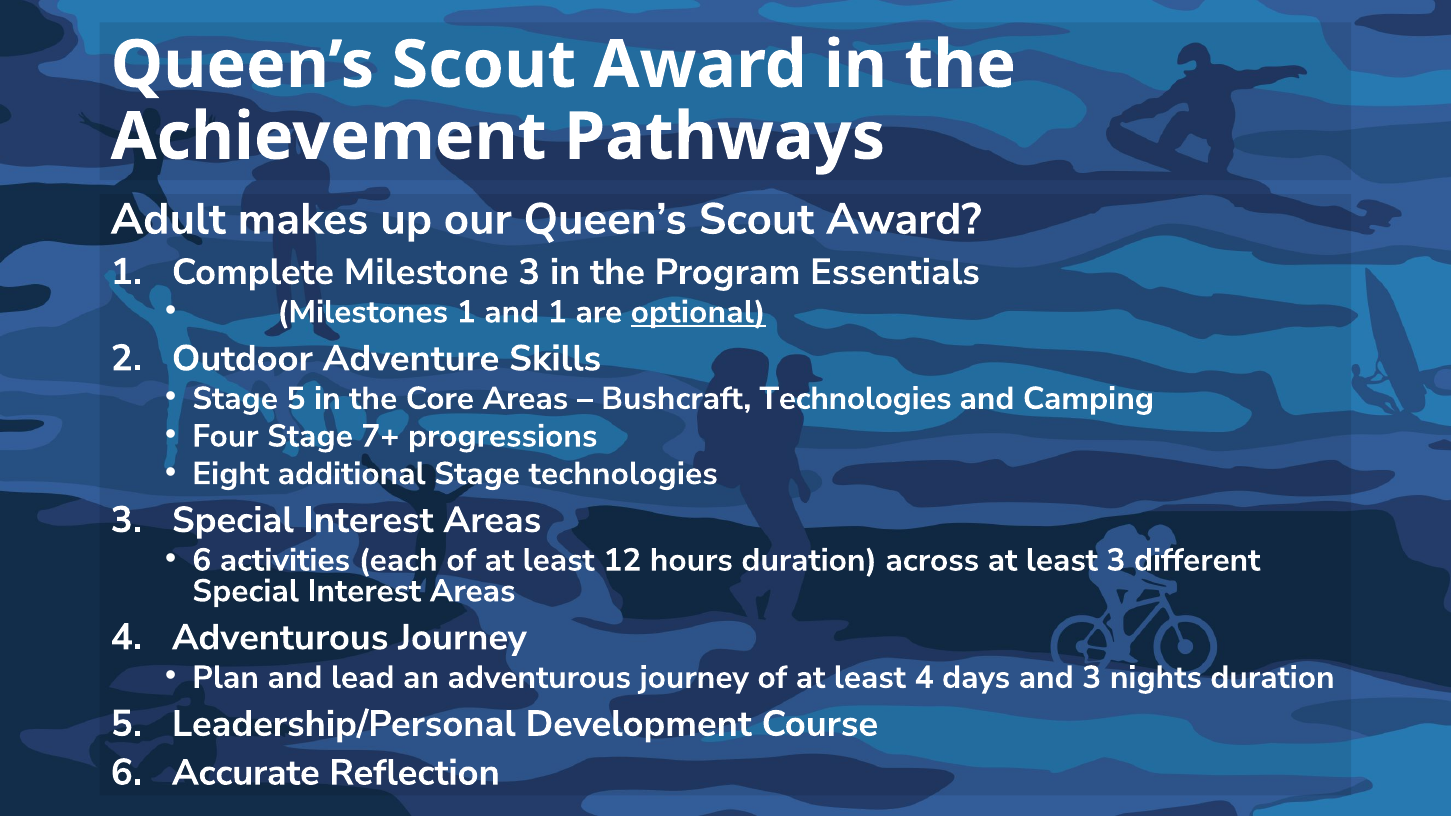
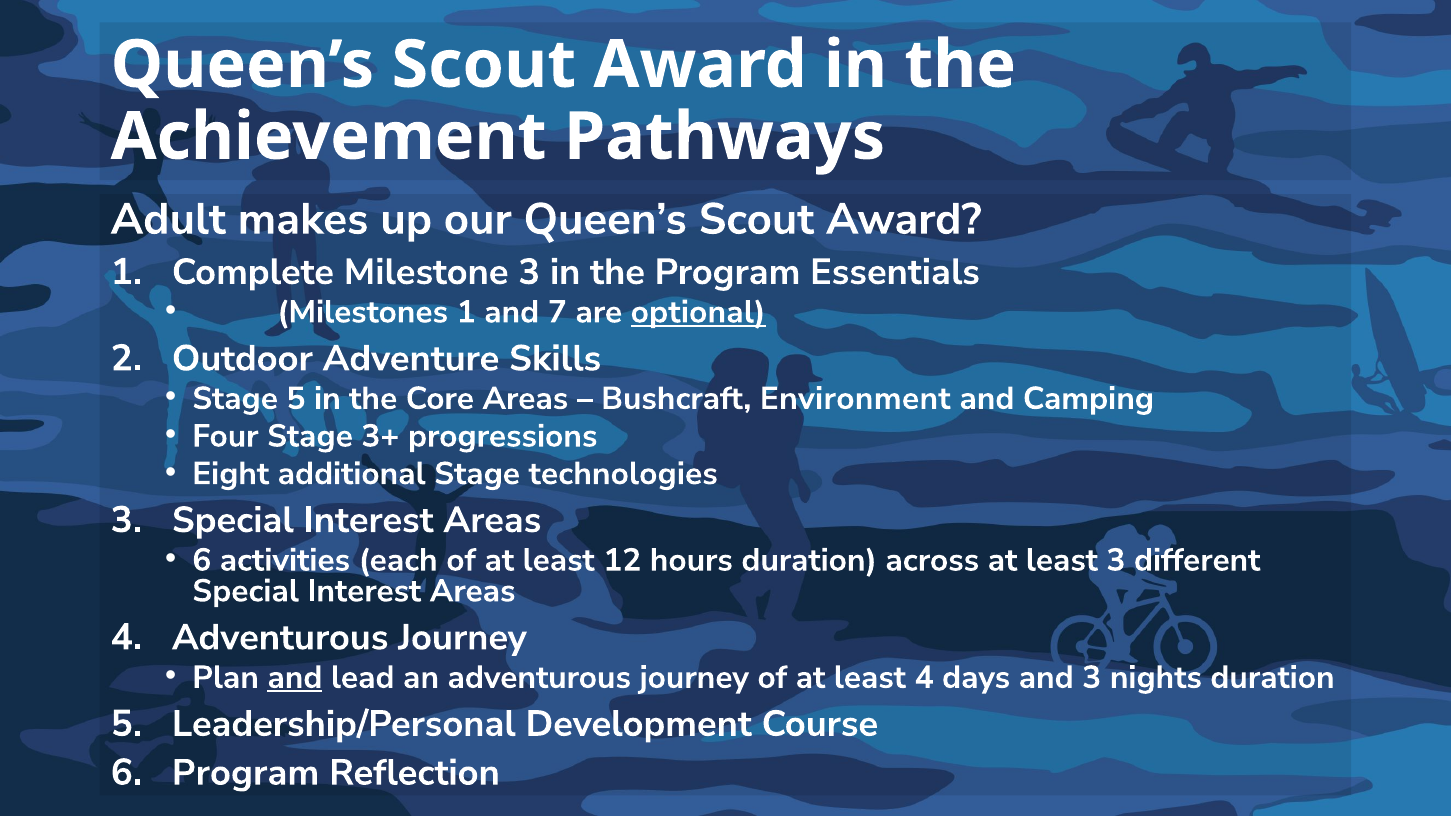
and 1: 1 -> 7
Bushcraft Technologies: Technologies -> Environment
7+: 7+ -> 3+
and at (295, 678) underline: none -> present
6 Accurate: Accurate -> Program
